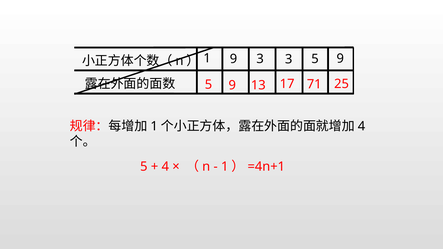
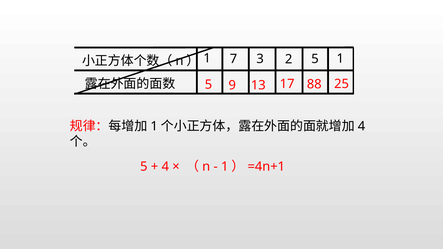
1 9: 9 -> 7
3 3: 3 -> 2
9 at (340, 59): 9 -> 1
71: 71 -> 88
